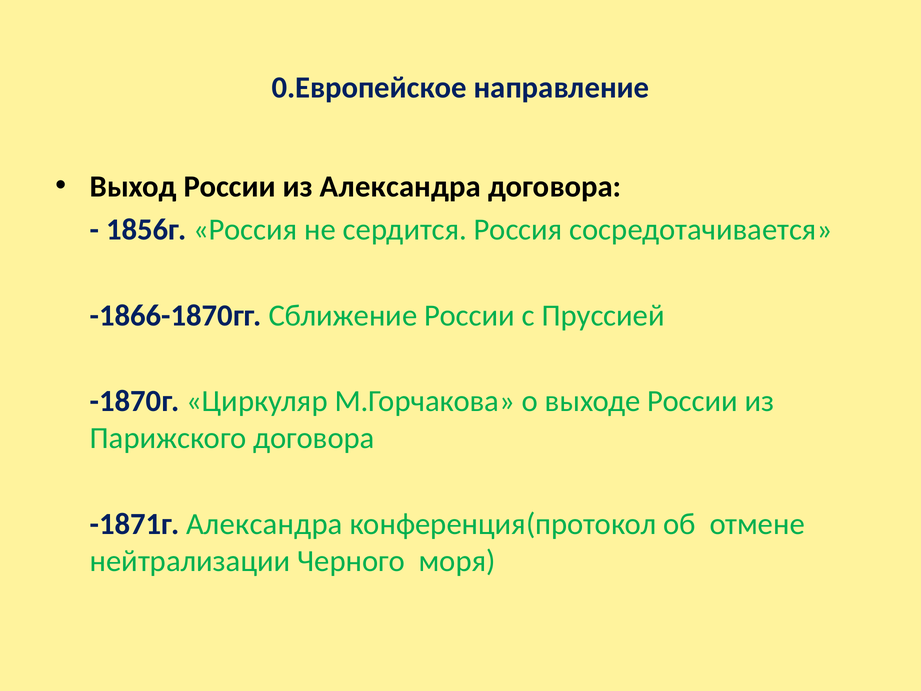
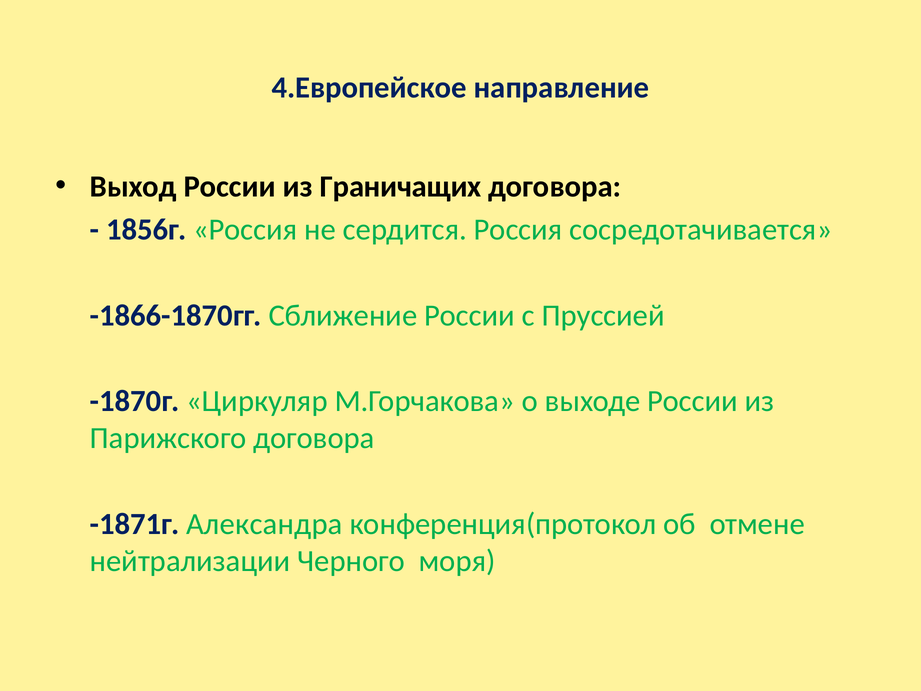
0.Европейское: 0.Европейское -> 4.Европейское
из Александра: Александра -> Граничащих
